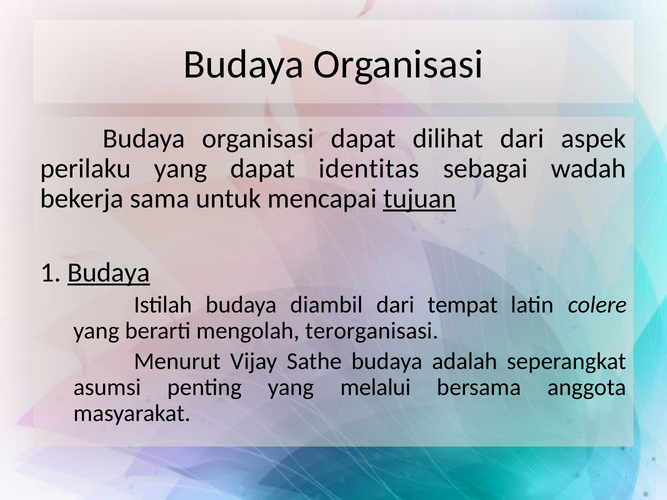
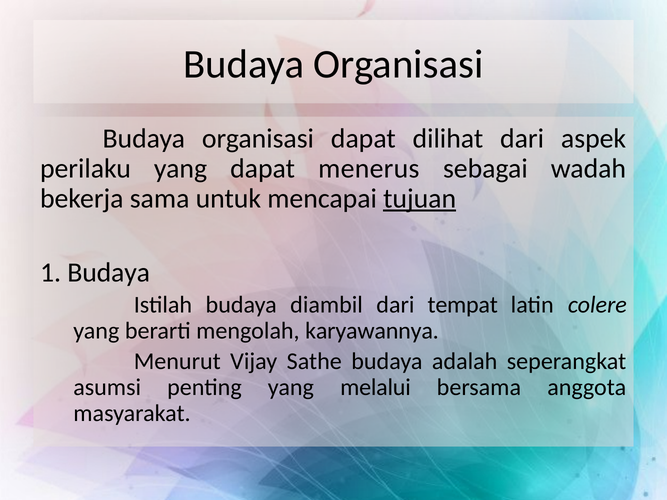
identitas: identitas -> menerus
Budaya at (109, 273) underline: present -> none
terorganisasi: terorganisasi -> karyawannya
